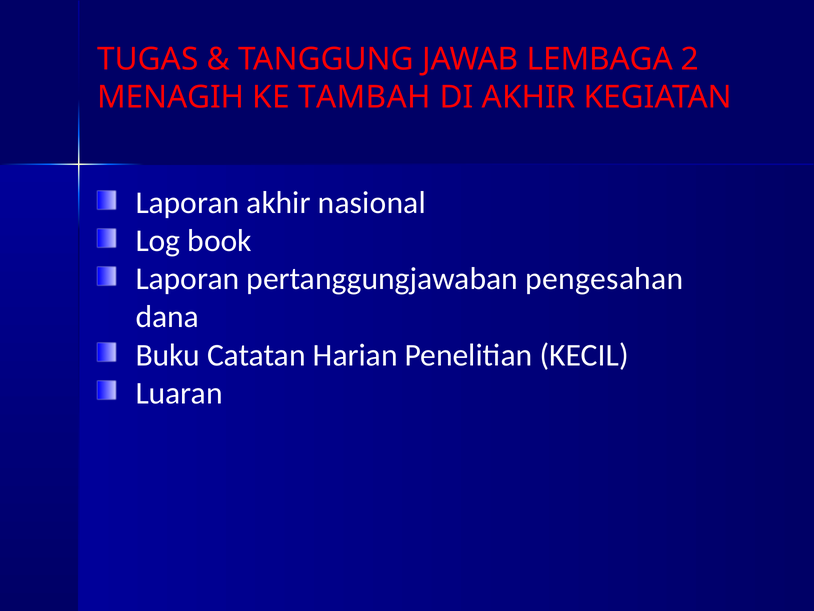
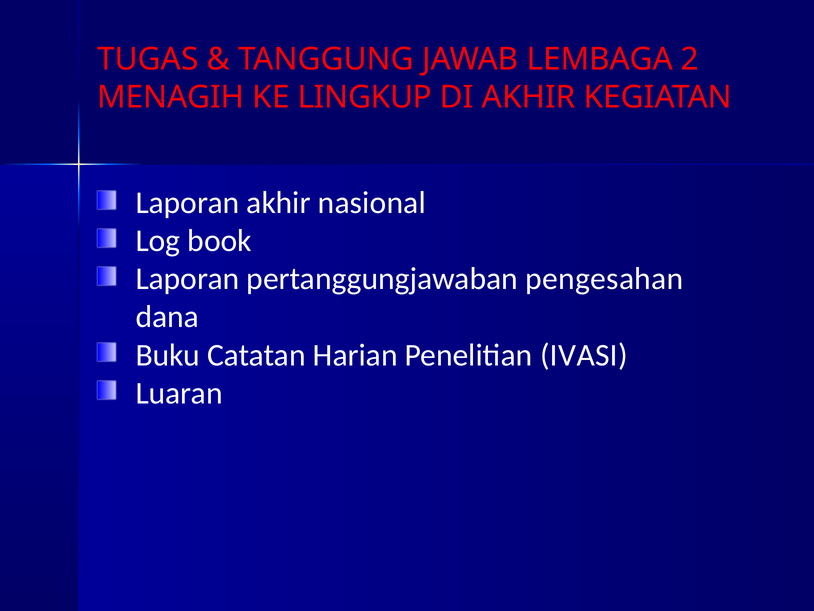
TAMBAH: TAMBAH -> LINGKUP
KECIL: KECIL -> IVASI
